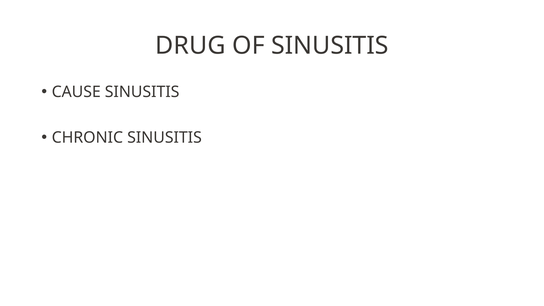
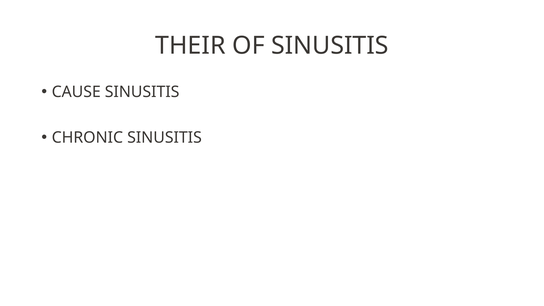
DRUG: DRUG -> THEIR
